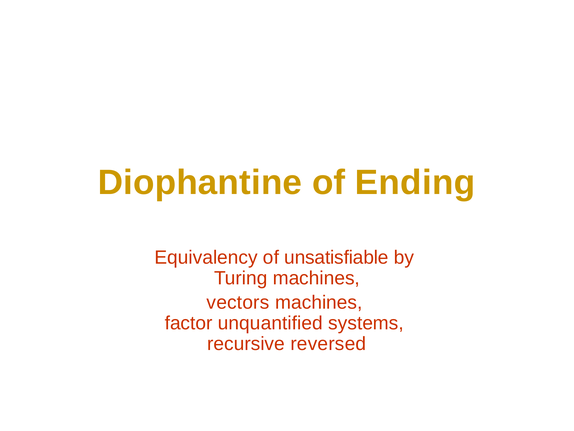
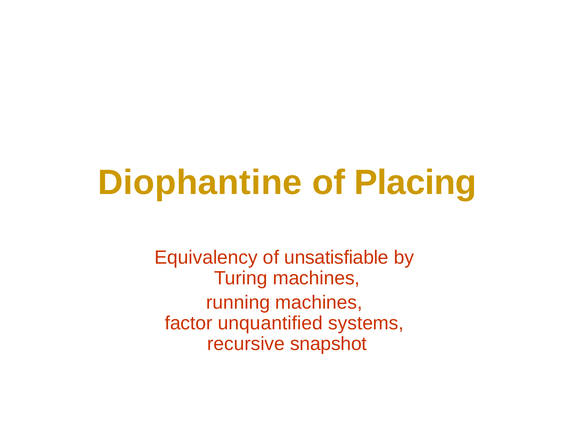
Ending: Ending -> Placing
vectors: vectors -> running
reversed: reversed -> snapshot
